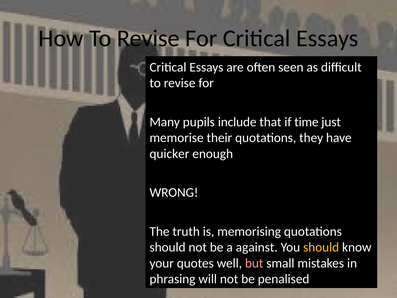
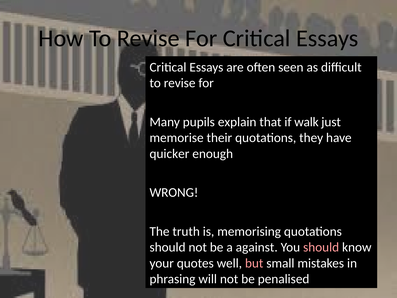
include: include -> explain
time: time -> walk
should at (321, 247) colour: yellow -> pink
